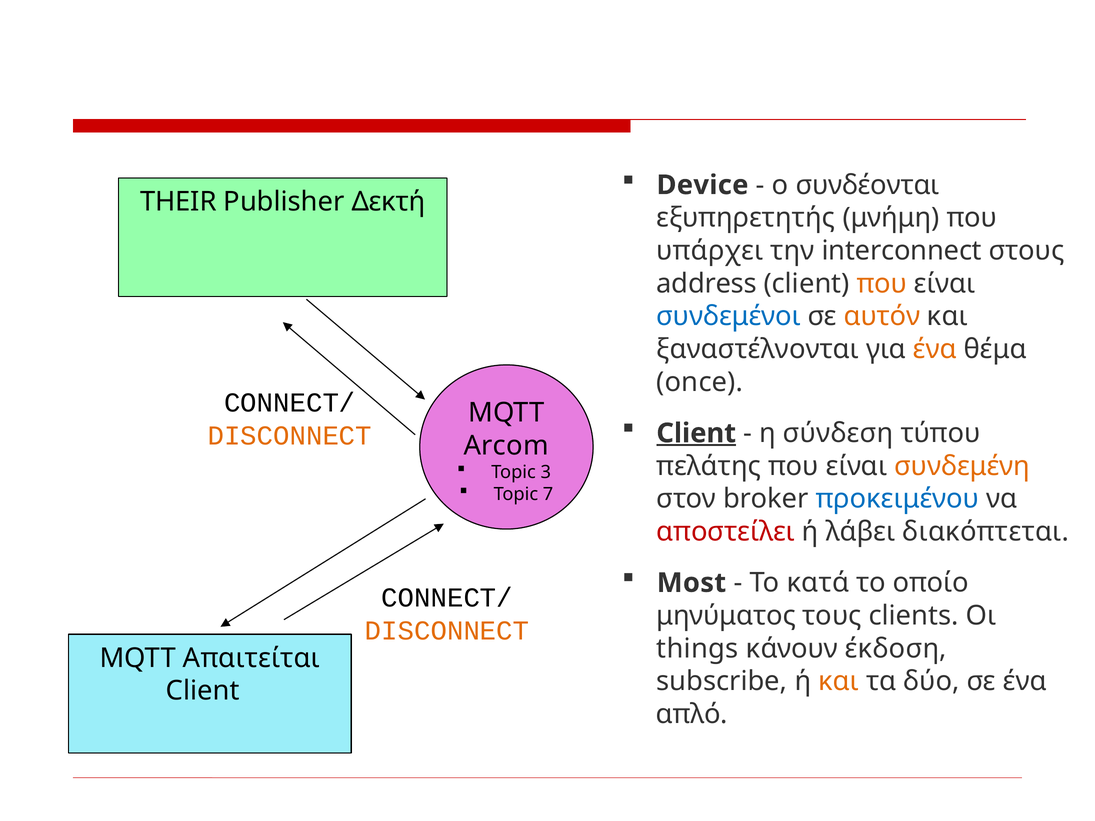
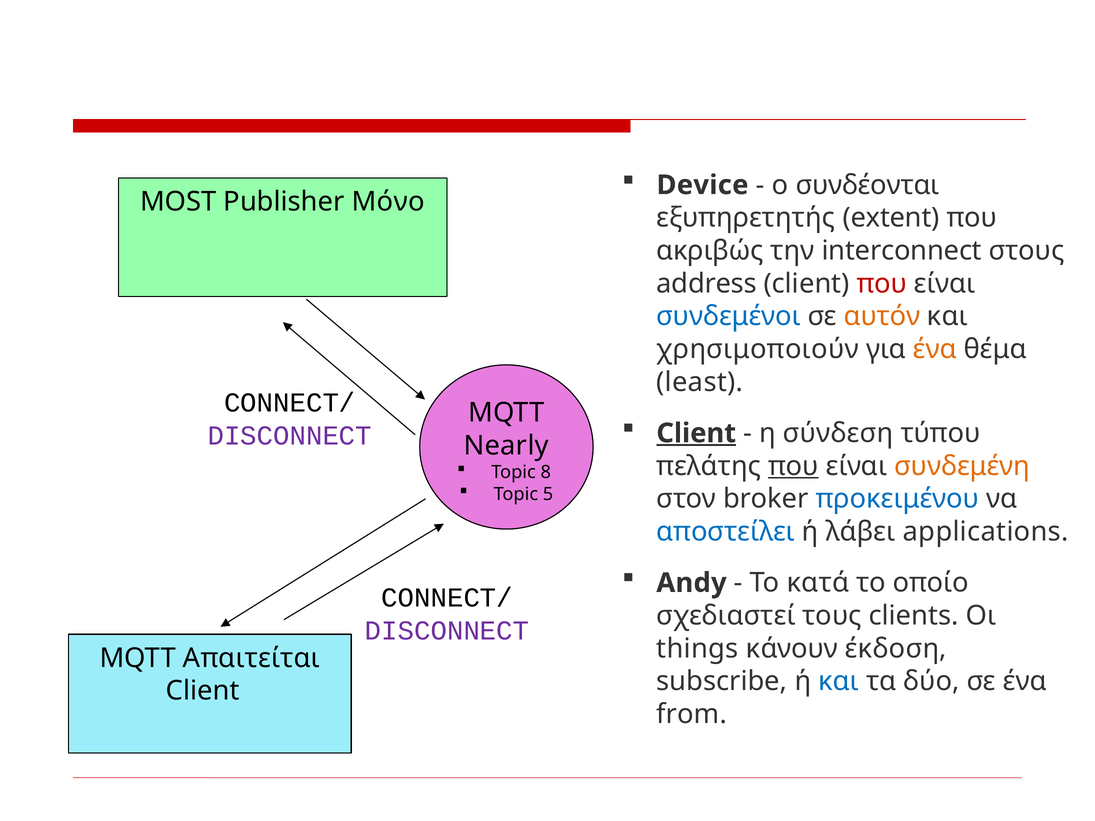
THEIR: THEIR -> MOST
Δεκτή: Δεκτή -> Μόνο
μνήμη: μνήμη -> extent
υπάρχει: υπάρχει -> ακριβώς
που at (882, 284) colour: orange -> red
ξαναστέλνονται: ξαναστέλνονται -> χρησιμοποιούν
once: once -> least
DISCONNECT at (290, 436) colour: orange -> purple
Arcom: Arcom -> Nearly
που at (793, 466) underline: none -> present
3: 3 -> 8
7: 7 -> 5
αποστείλει colour: red -> blue
διακόπτεται: διακόπτεται -> applications
Most: Most -> Andy
μηνύματος: μηνύματος -> σχεδιαστεί
DISCONNECT at (447, 631) colour: orange -> purple
και at (839, 682) colour: orange -> blue
απλό: απλό -> from
